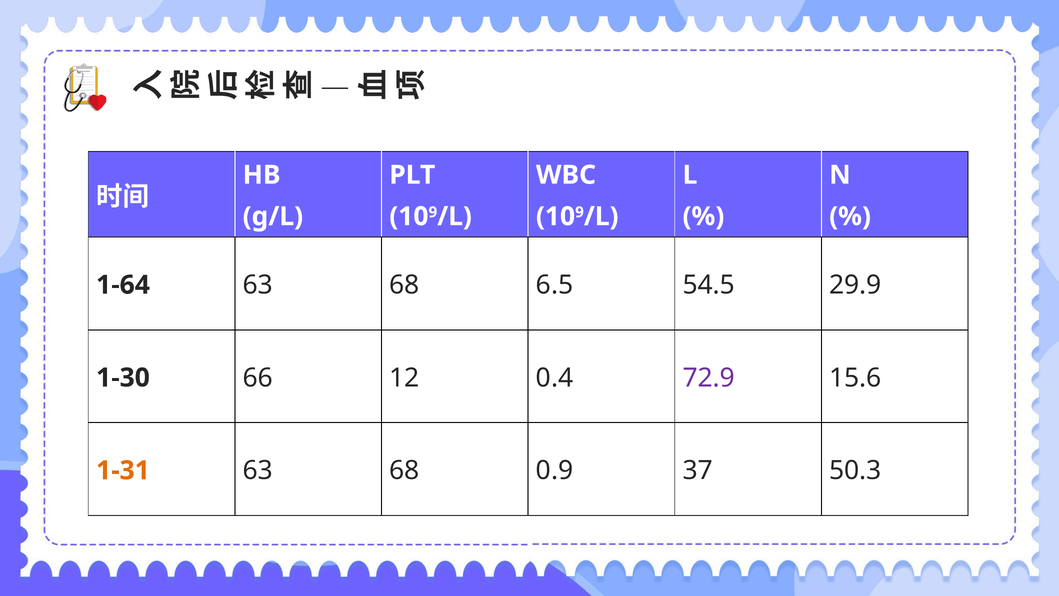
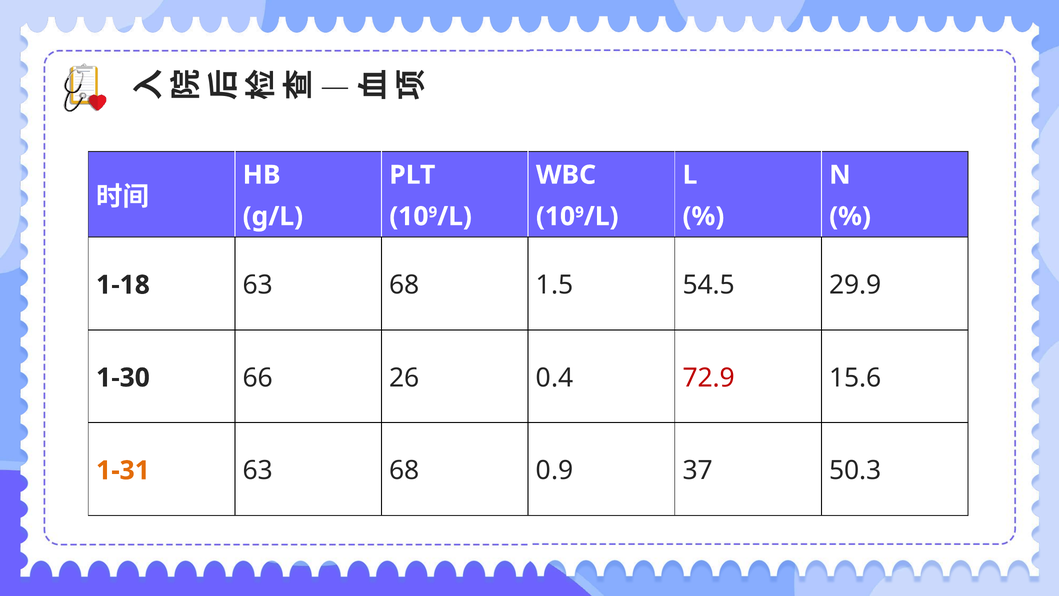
1-64: 1-64 -> 1-18
6.5: 6.5 -> 1.5
12: 12 -> 26
72.9 colour: purple -> red
